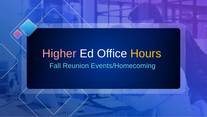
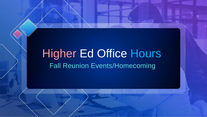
Hours colour: yellow -> light blue
